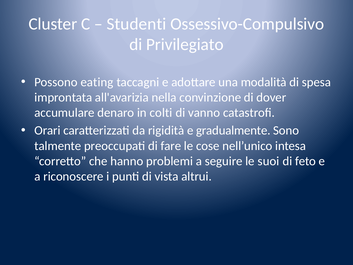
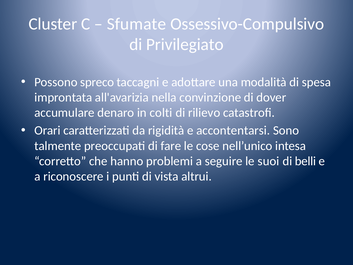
Studenti: Studenti -> Sfumate
eating: eating -> spreco
vanno: vanno -> rilievo
gradualmente: gradualmente -> accontentarsi
feto: feto -> belli
